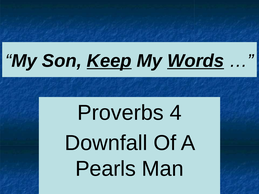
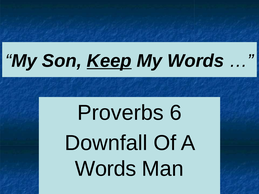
Words at (196, 61) underline: present -> none
4: 4 -> 6
Pearls at (106, 169): Pearls -> Words
